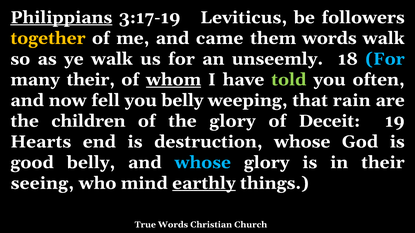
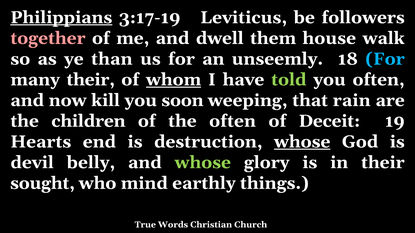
together colour: yellow -> pink
came: came -> dwell
them words: words -> house
ye walk: walk -> than
fell: fell -> kill
you belly: belly -> soon
the glory: glory -> often
whose at (302, 142) underline: none -> present
good: good -> devil
whose at (203, 163) colour: light blue -> light green
seeing: seeing -> sought
earthly underline: present -> none
